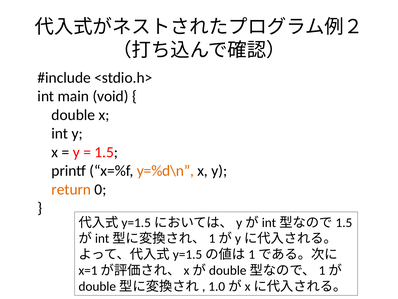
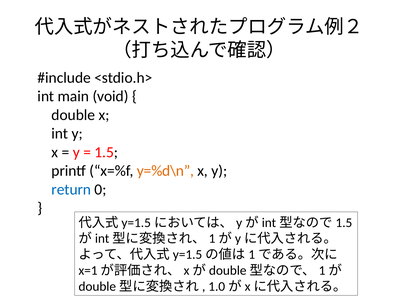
return colour: orange -> blue
